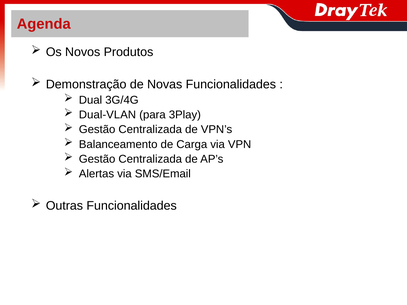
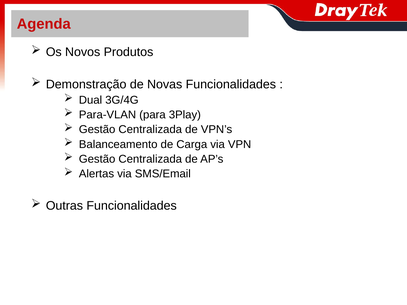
Dual-VLAN: Dual-VLAN -> Para-VLAN
